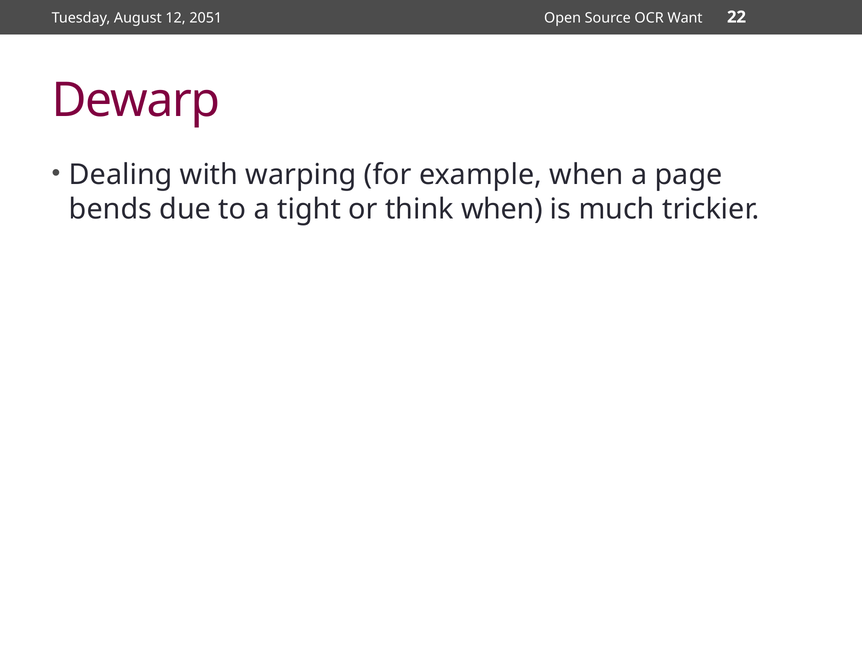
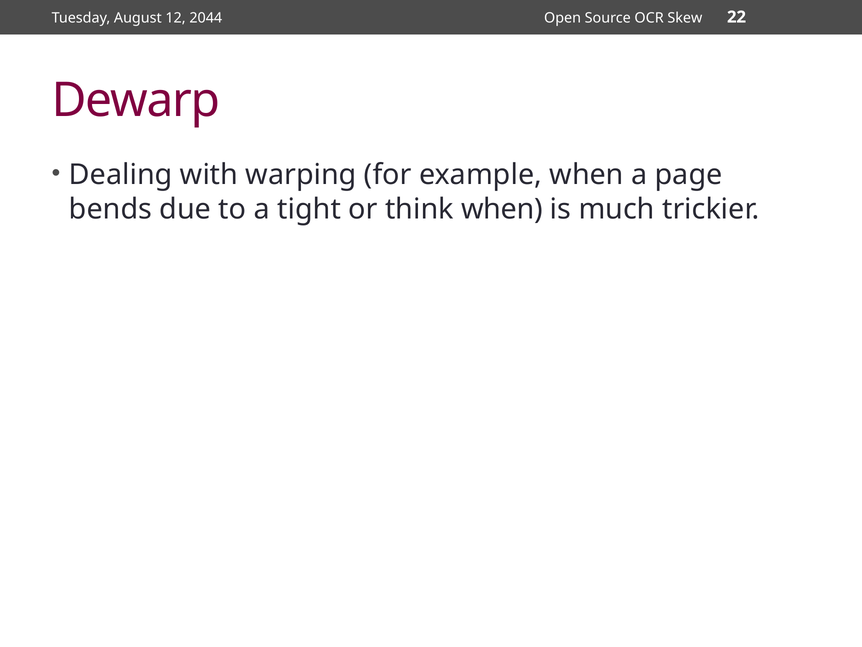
2051: 2051 -> 2044
Want: Want -> Skew
